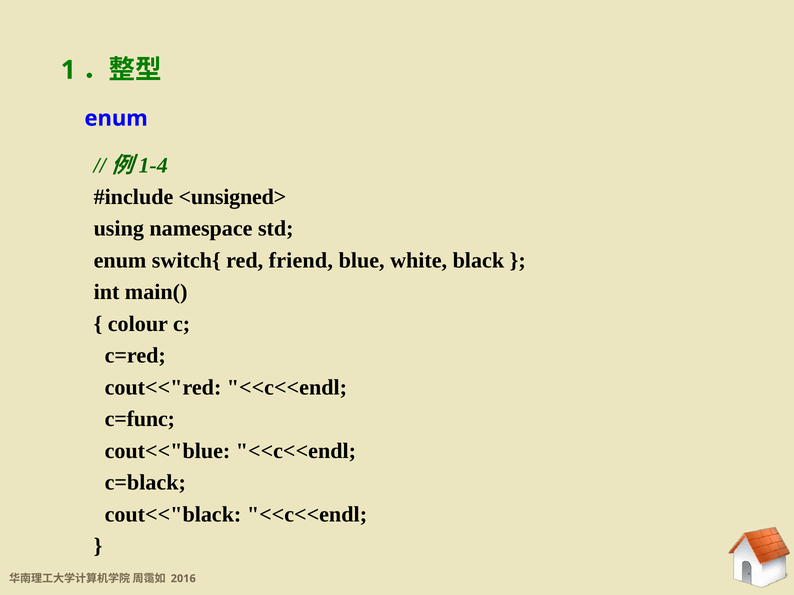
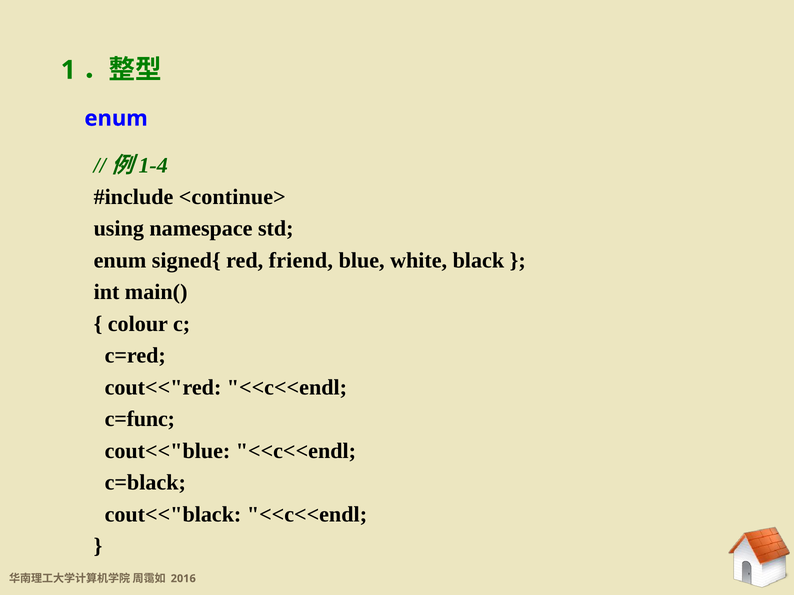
<unsigned>: <unsigned> -> <continue>
switch{: switch{ -> signed{
